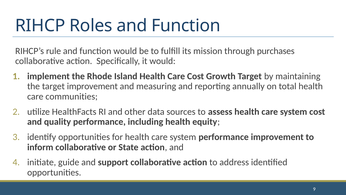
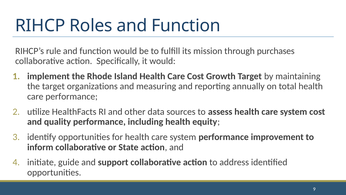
target improvement: improvement -> organizations
care communities: communities -> performance
